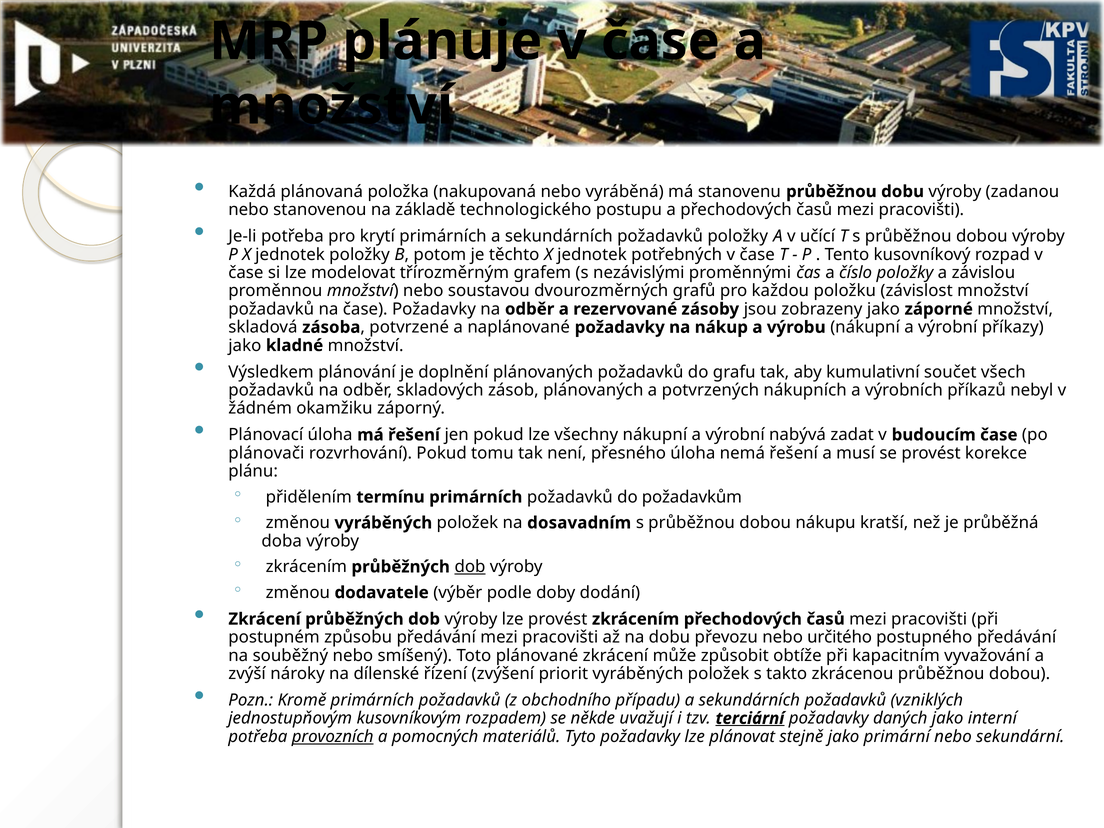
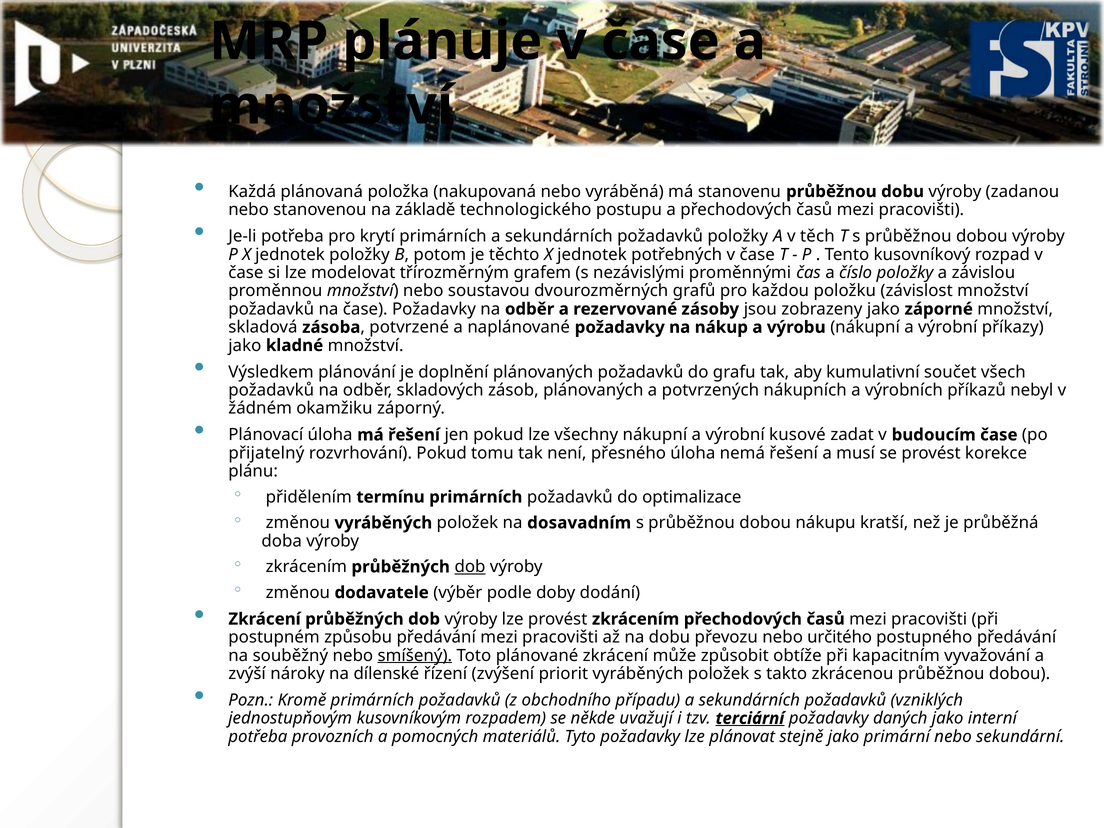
učící: učící -> těch
nabývá: nabývá -> kusové
plánovači: plánovači -> přijatelný
požadavkům: požadavkům -> optimalizace
smíšený underline: none -> present
provozních underline: present -> none
